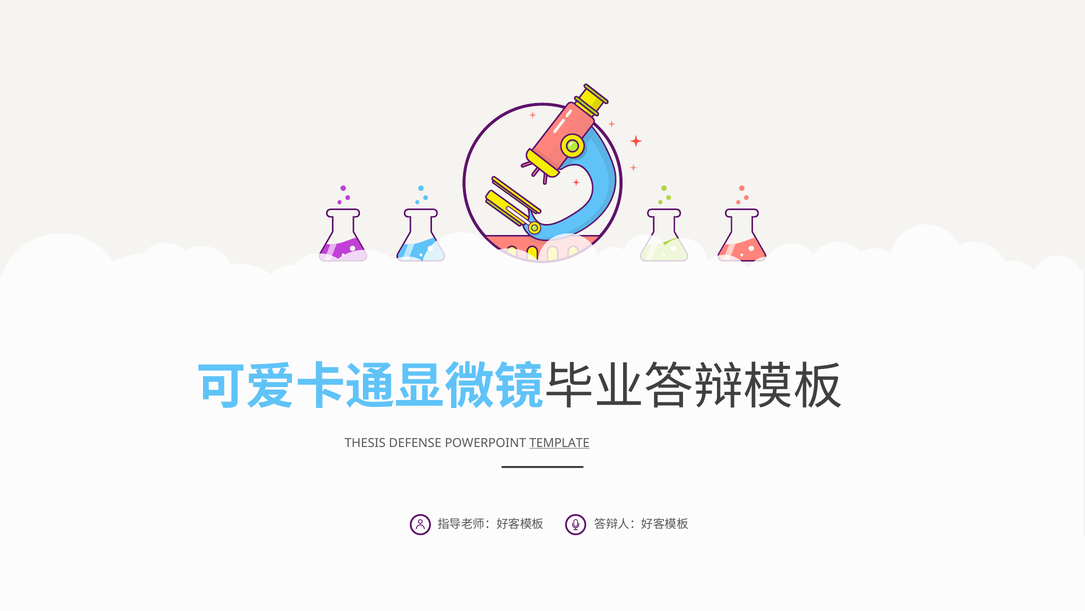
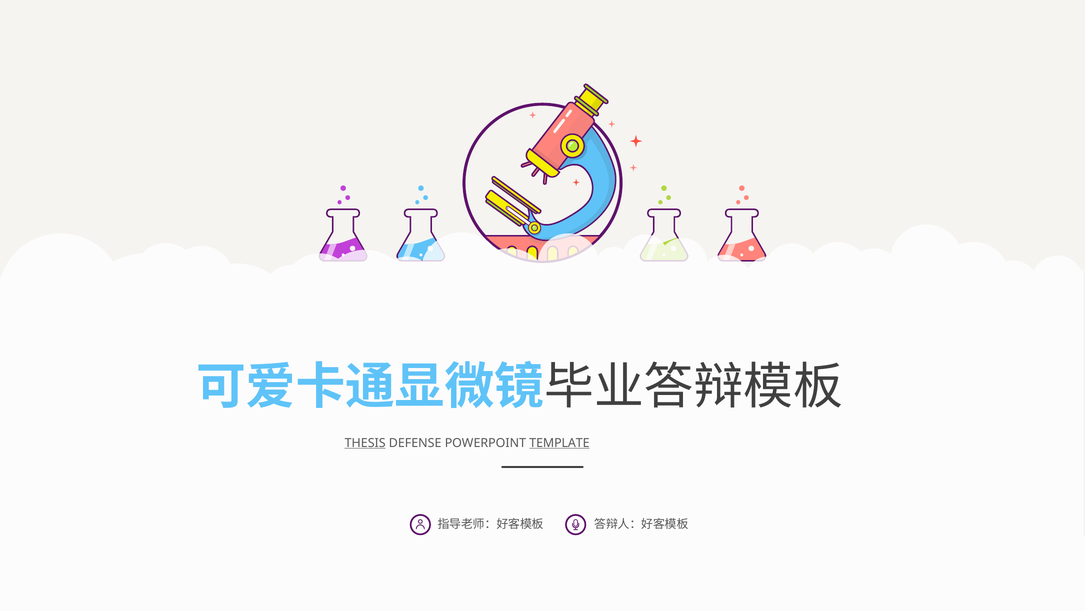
THESIS underline: none -> present
